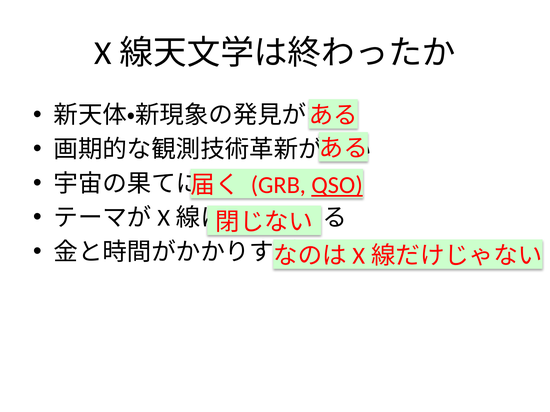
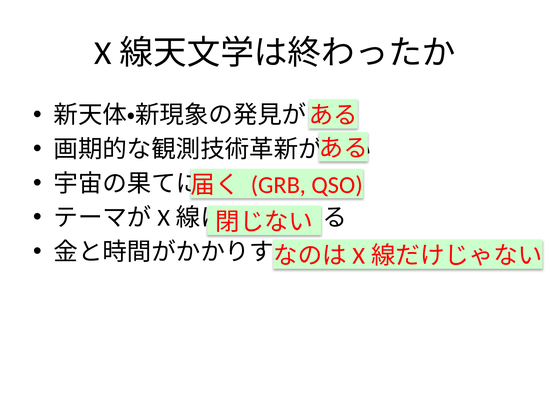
QSO underline: present -> none
